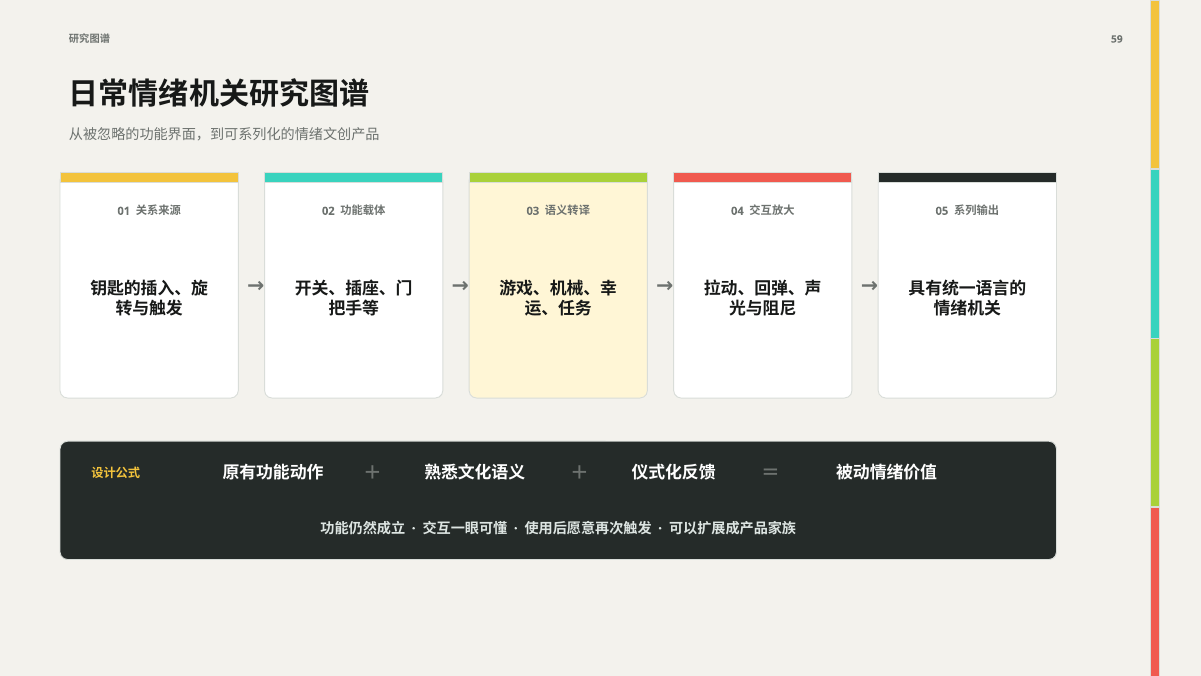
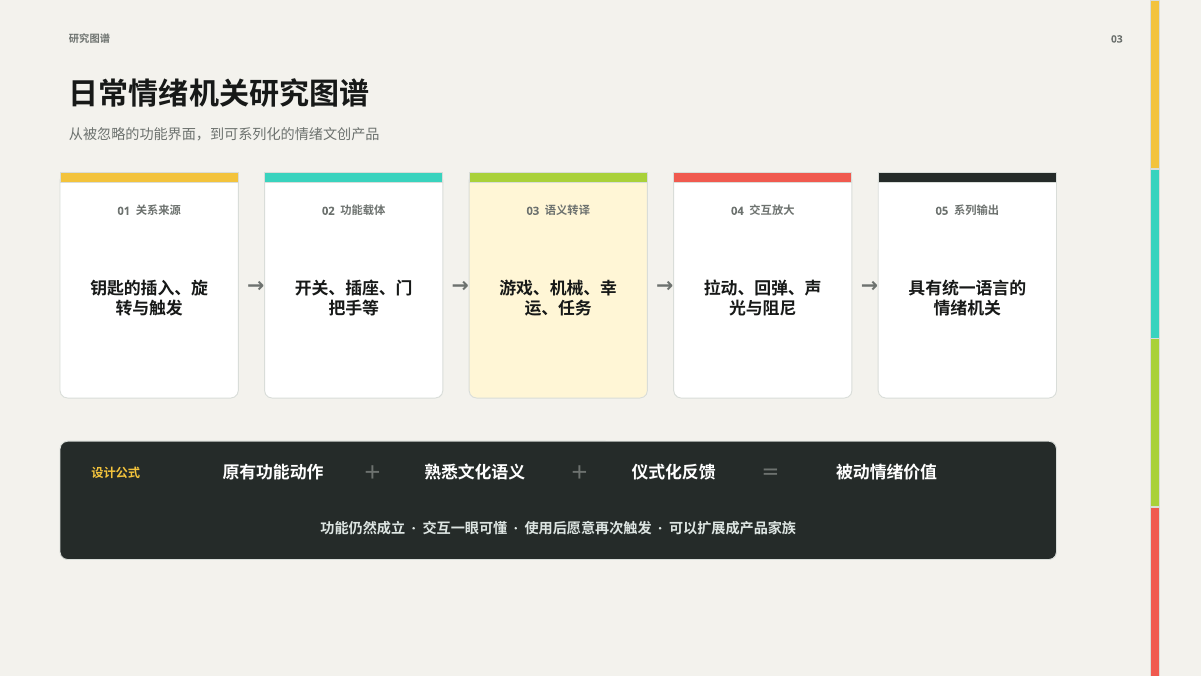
59 at (1117, 39): 59 -> 03
